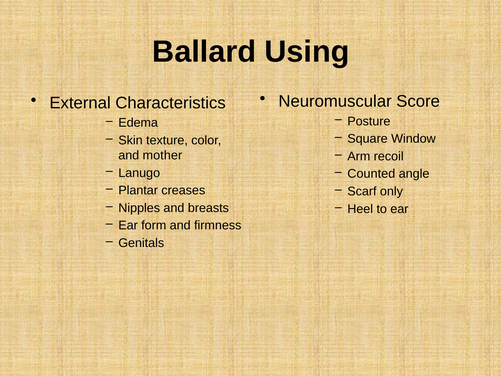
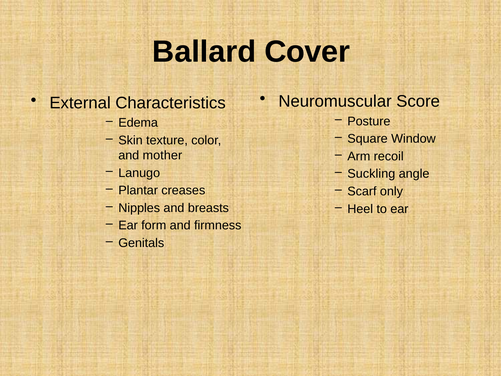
Using: Using -> Cover
Counted: Counted -> Suckling
